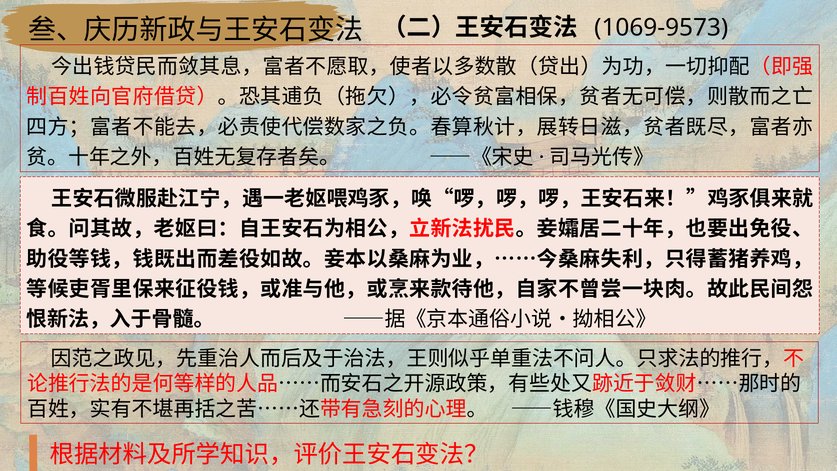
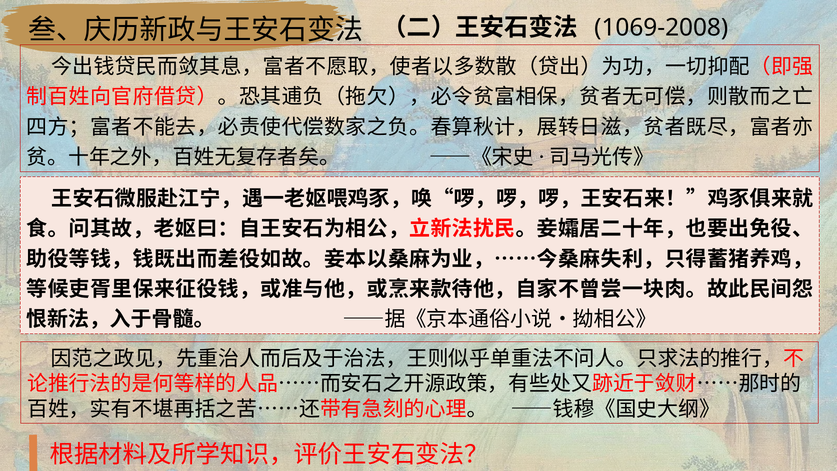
1069-9573: 1069-9573 -> 1069-2008
